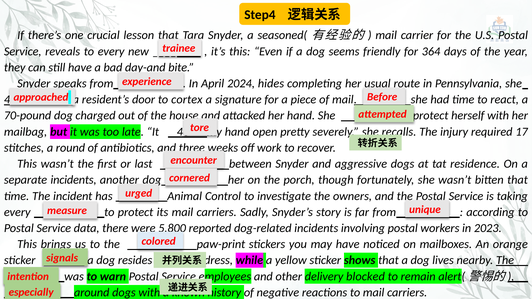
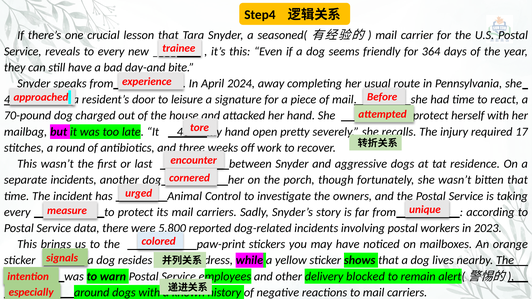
hides: hides -> away
cortex: cortex -> leisure
